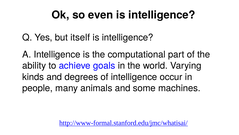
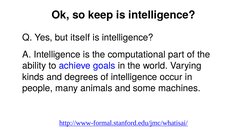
even: even -> keep
